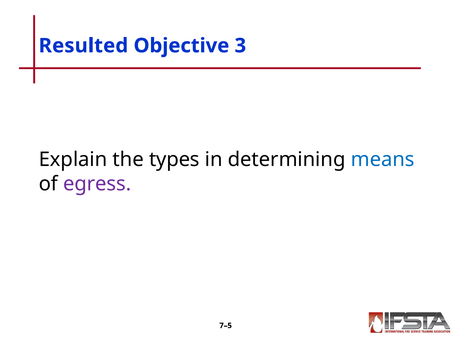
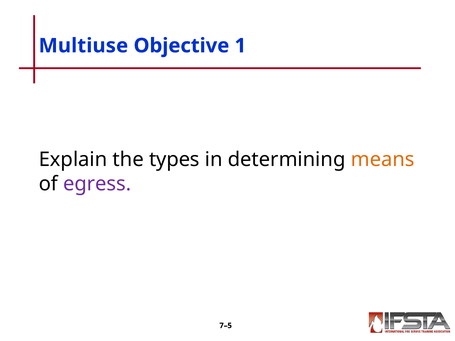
Resulted: Resulted -> Multiuse
3: 3 -> 1
means colour: blue -> orange
